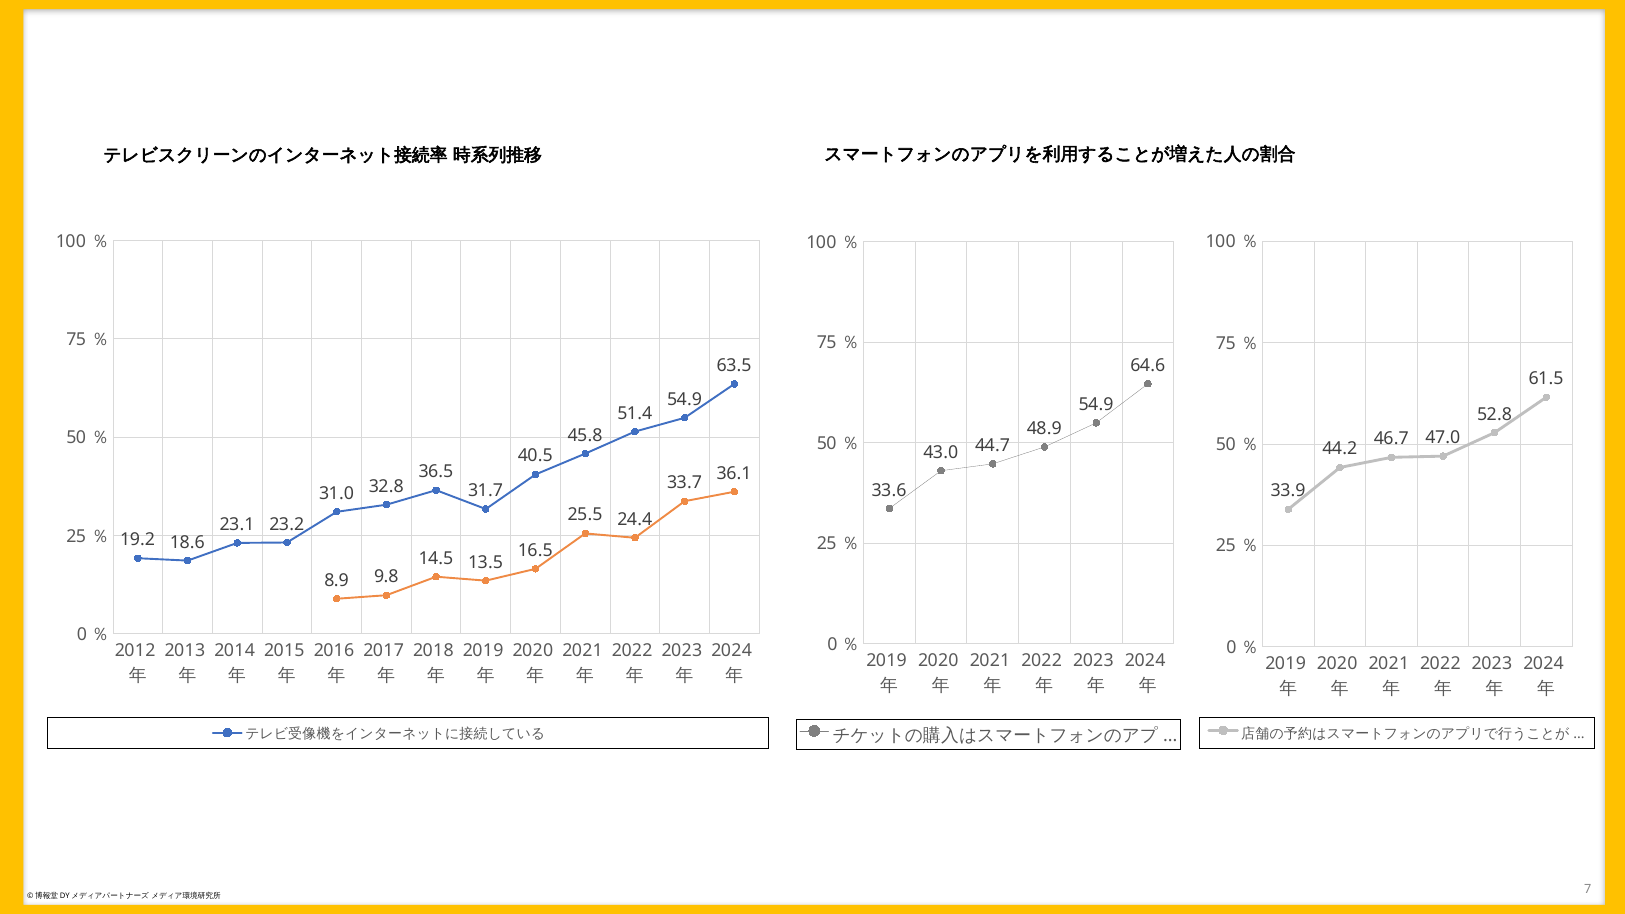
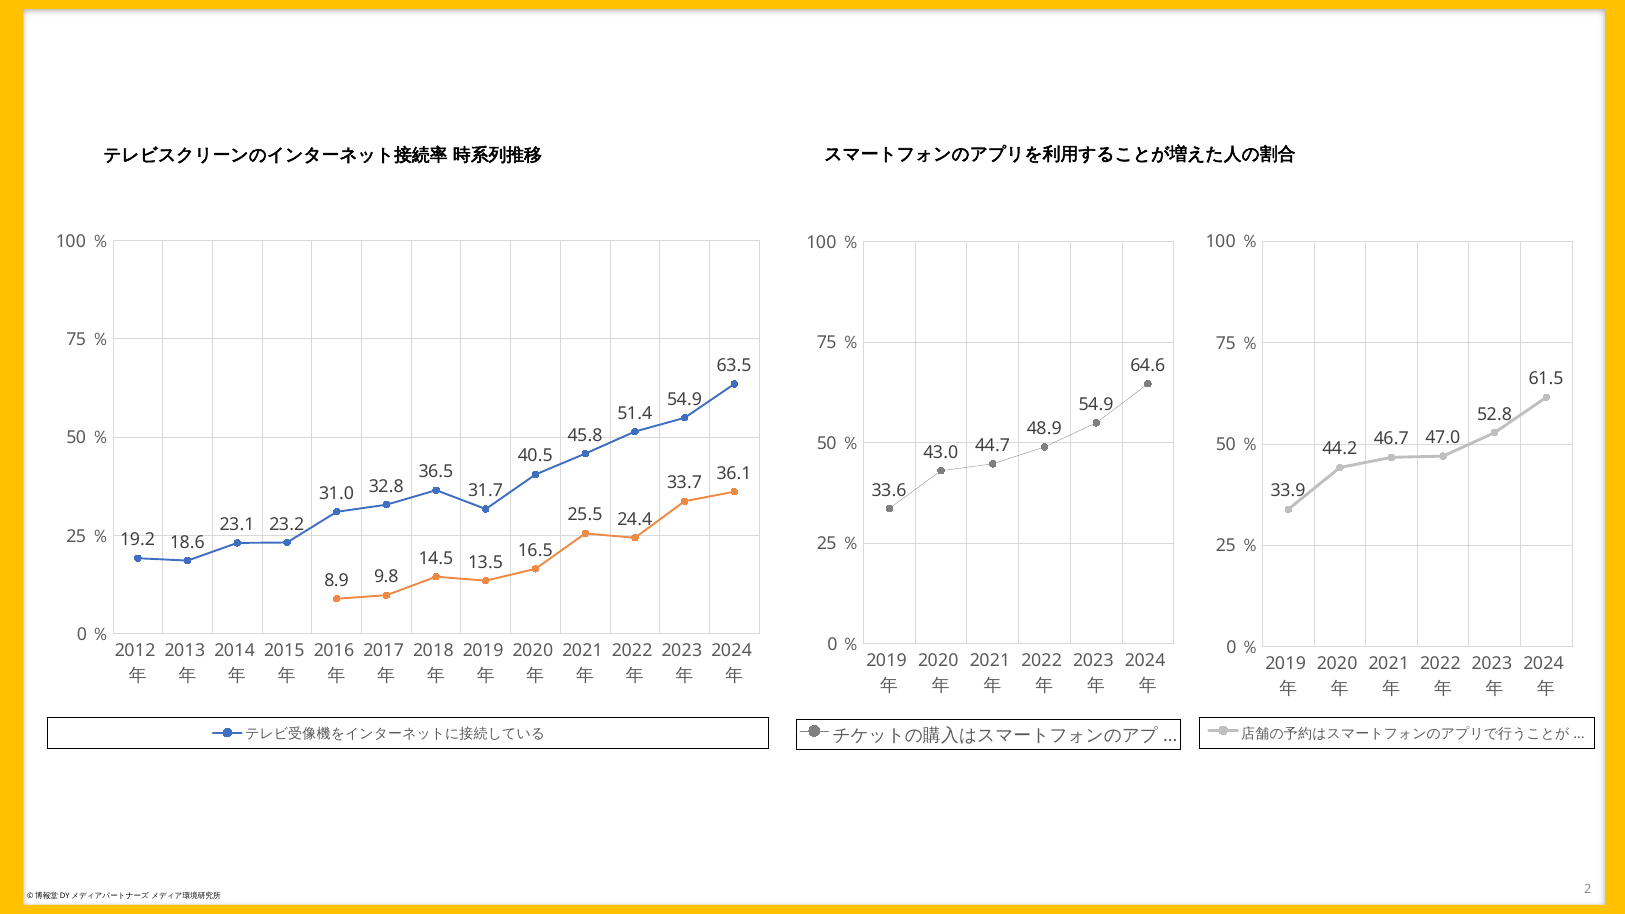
7: 7 -> 2
